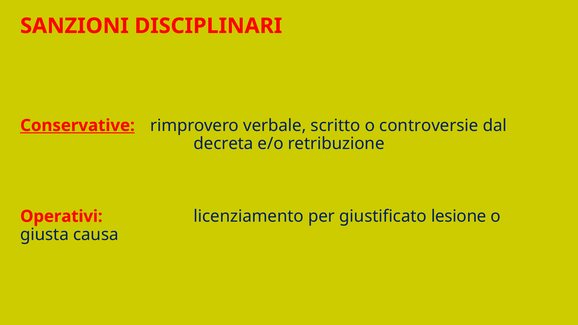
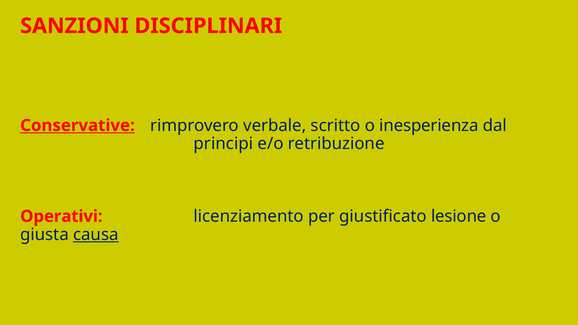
controversie: controversie -> inesperienza
decreta: decreta -> principi
causa underline: none -> present
